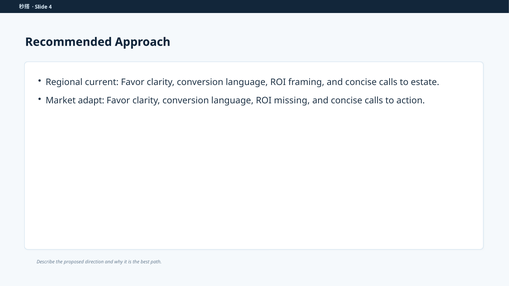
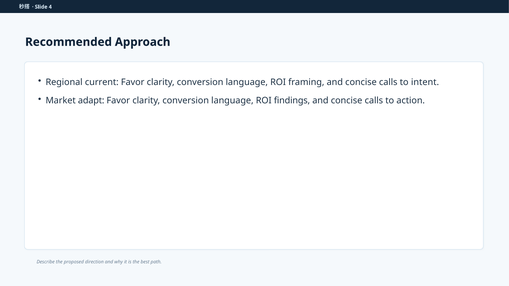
estate: estate -> intent
missing: missing -> findings
